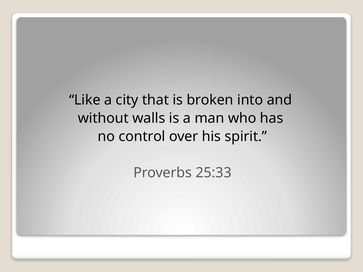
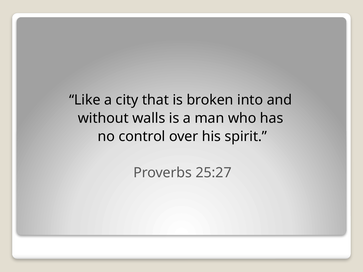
25:33: 25:33 -> 25:27
